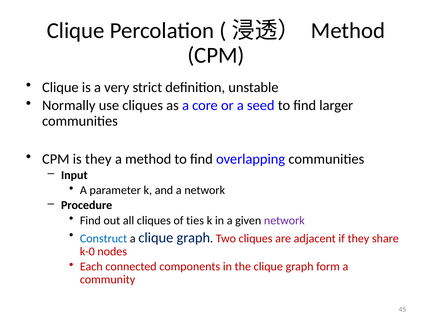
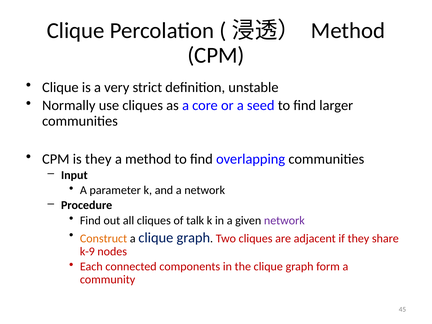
ties: ties -> talk
Construct colour: blue -> orange
k-0: k-0 -> k-9
